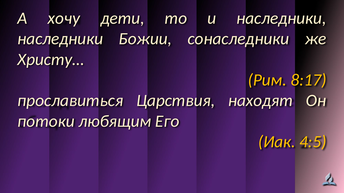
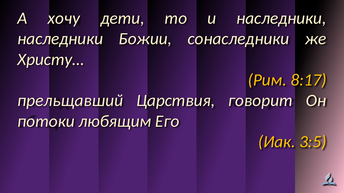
прославиться: прославиться -> прельщавший
находят: находят -> говорит
4:5: 4:5 -> 3:5
